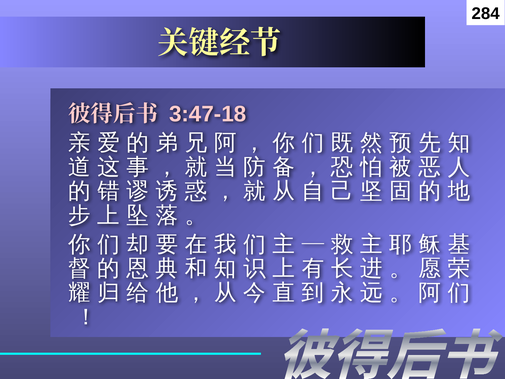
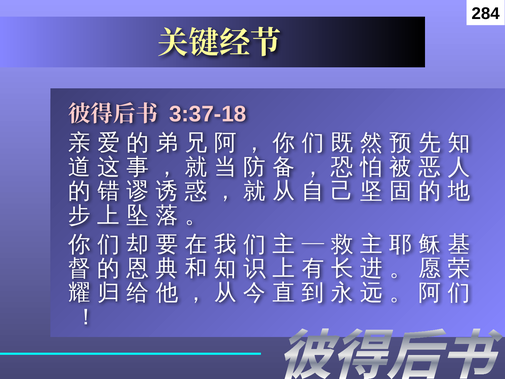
3:47-18: 3:47-18 -> 3:37-18
